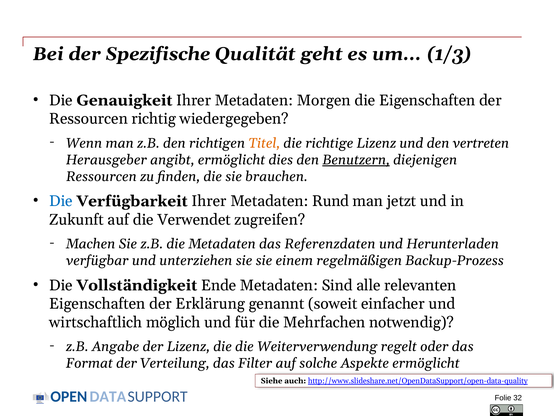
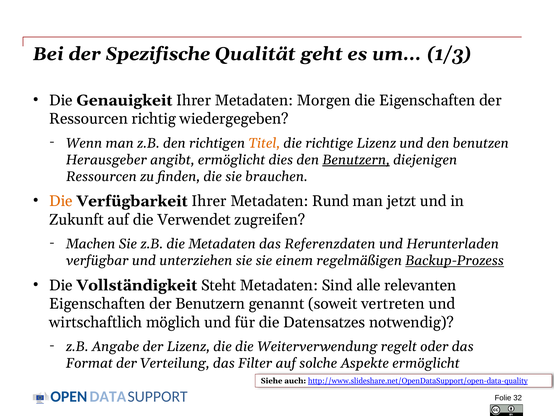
vertreten: vertreten -> benutzen
Die at (61, 201) colour: blue -> orange
Backup-Prozess underline: none -> present
Ende: Ende -> Steht
der Erklärung: Erklärung -> Benutzern
einfacher: einfacher -> vertreten
Mehrfachen: Mehrfachen -> Datensatzes
